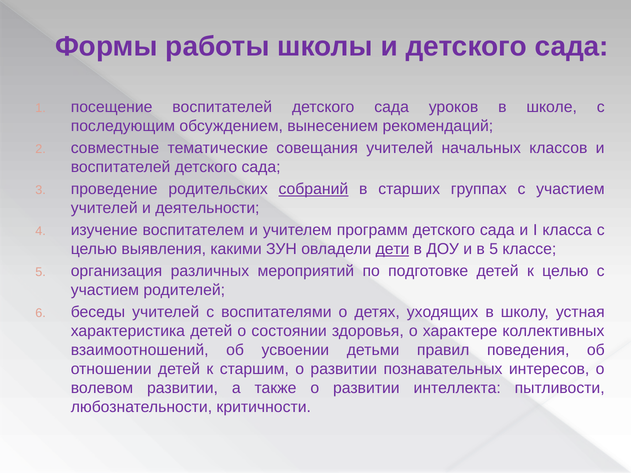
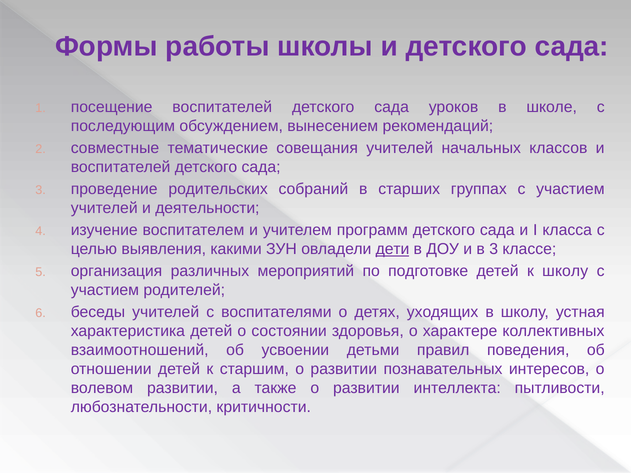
собраний underline: present -> none
в 5: 5 -> 3
к целью: целью -> школу
